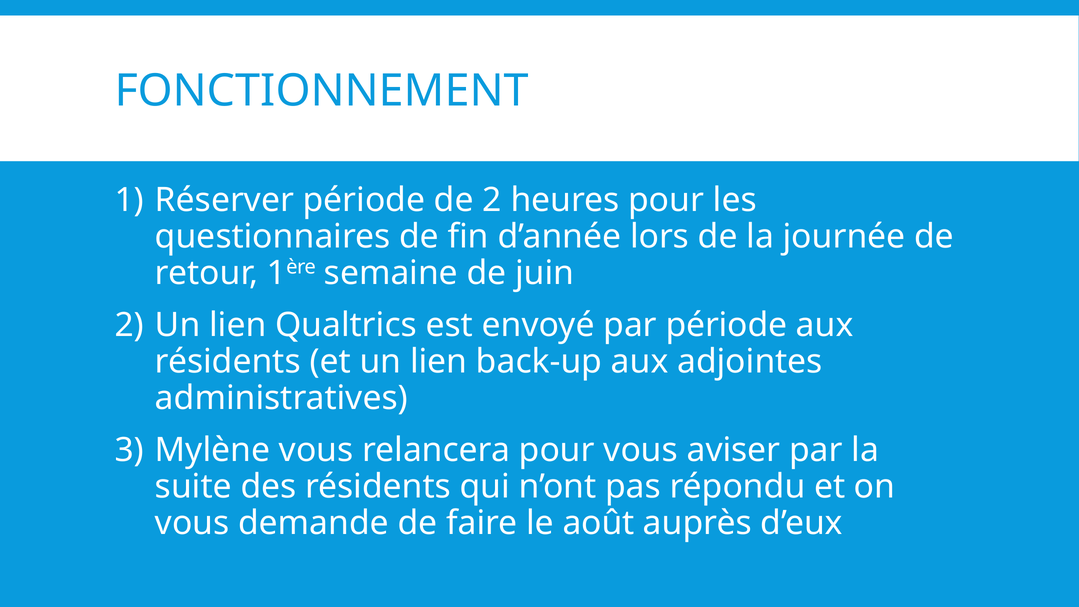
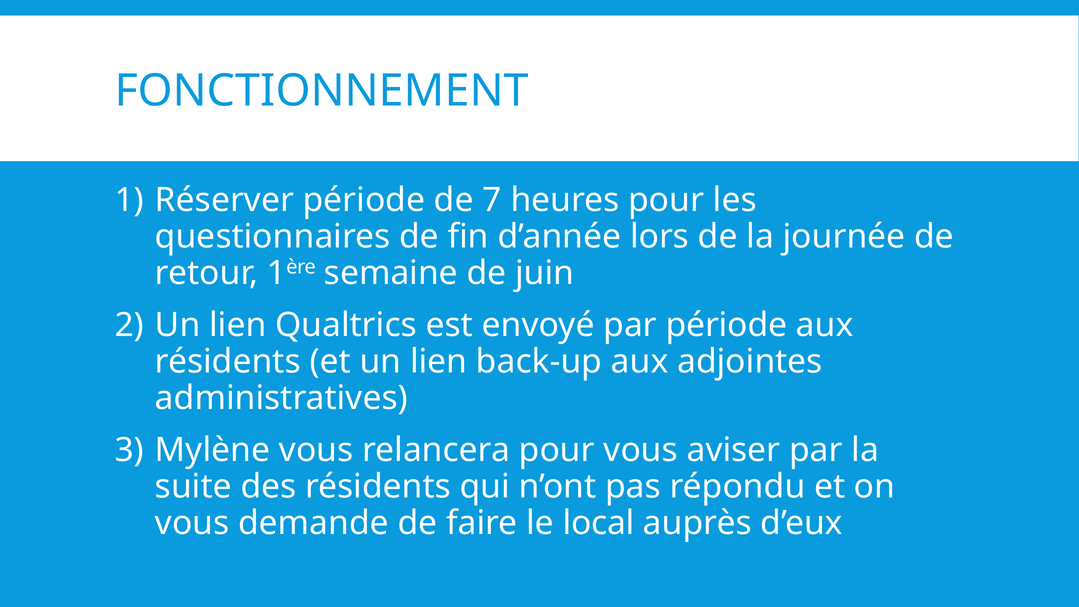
de 2: 2 -> 7
août: août -> local
